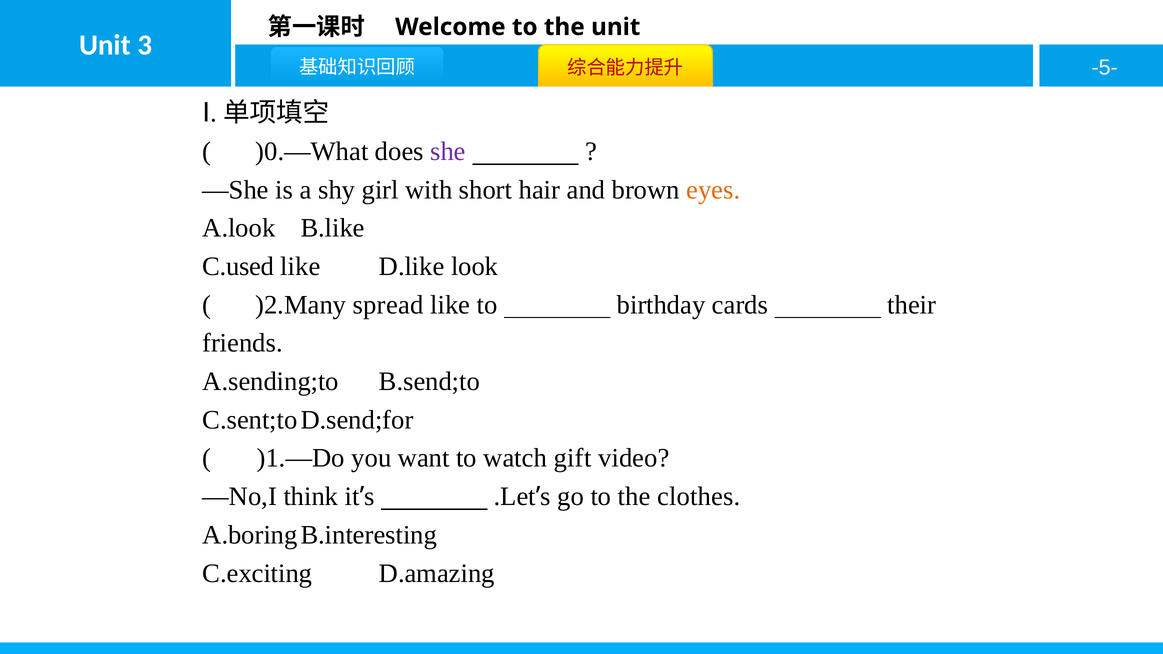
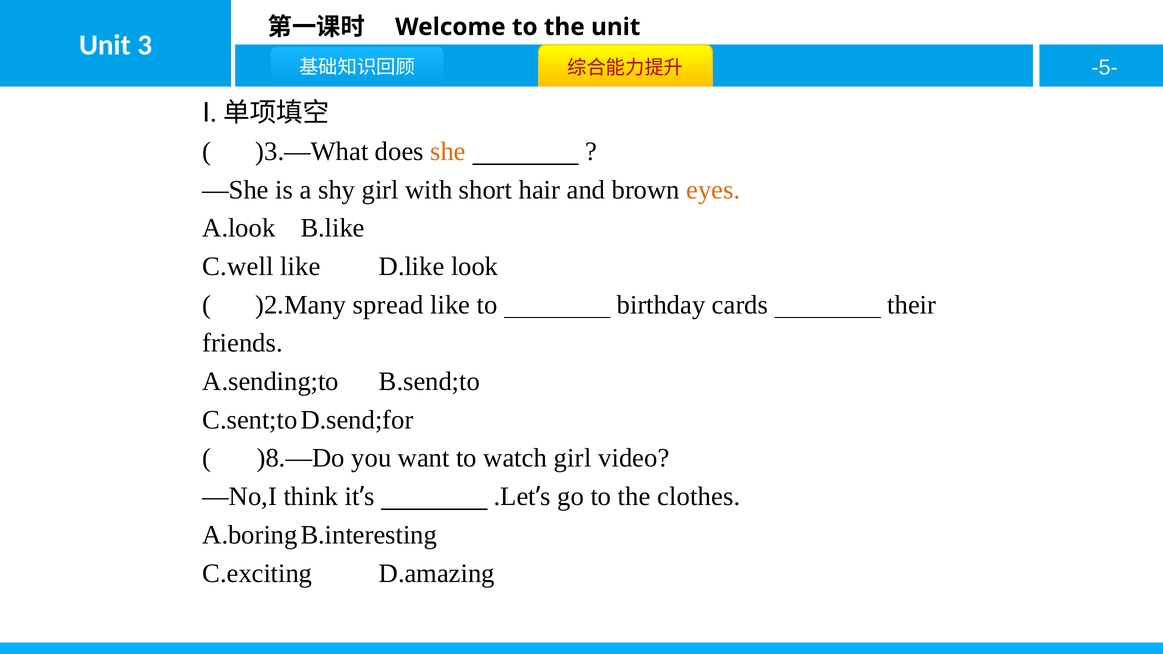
)0.—What: )0.—What -> )3.—What
she colour: purple -> orange
C.used: C.used -> C.well
)1.—Do: )1.—Do -> )8.—Do
watch gift: gift -> girl
